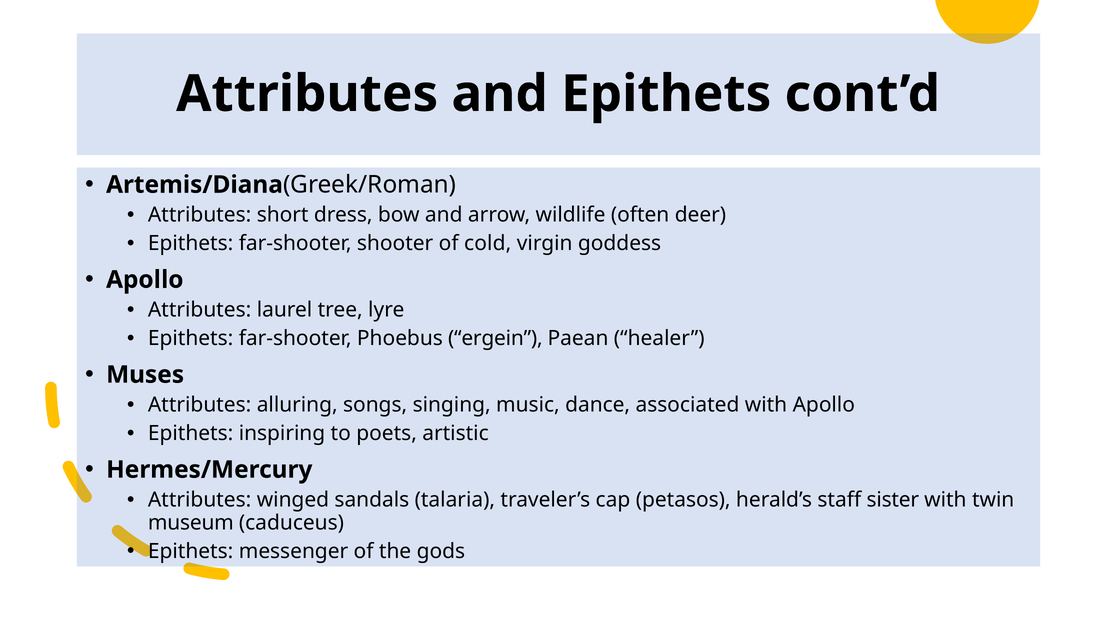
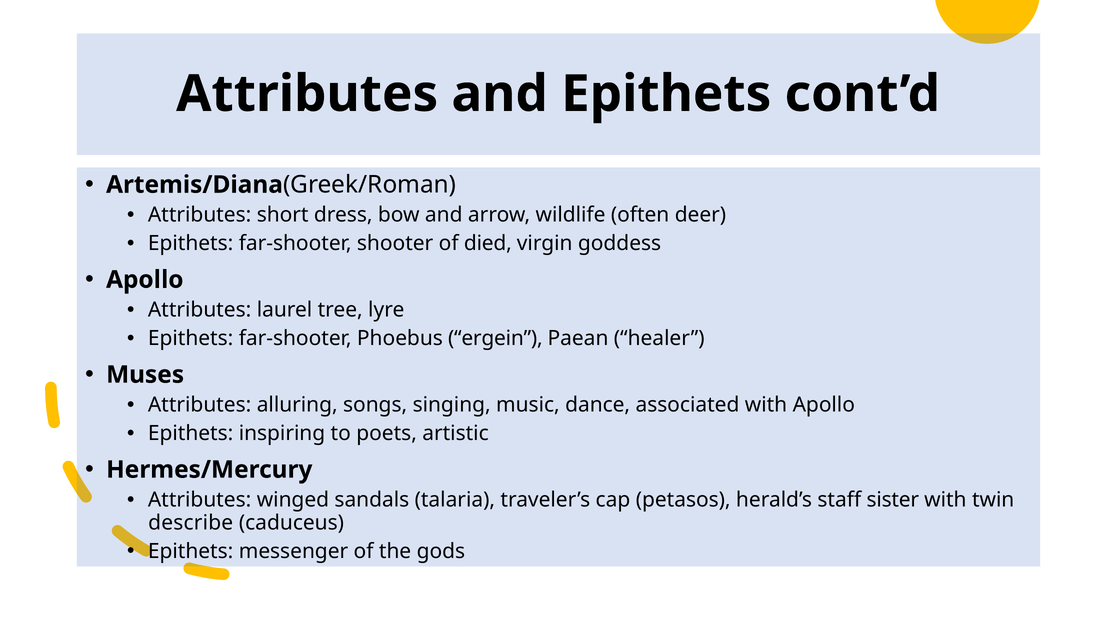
cold: cold -> died
museum: museum -> describe
